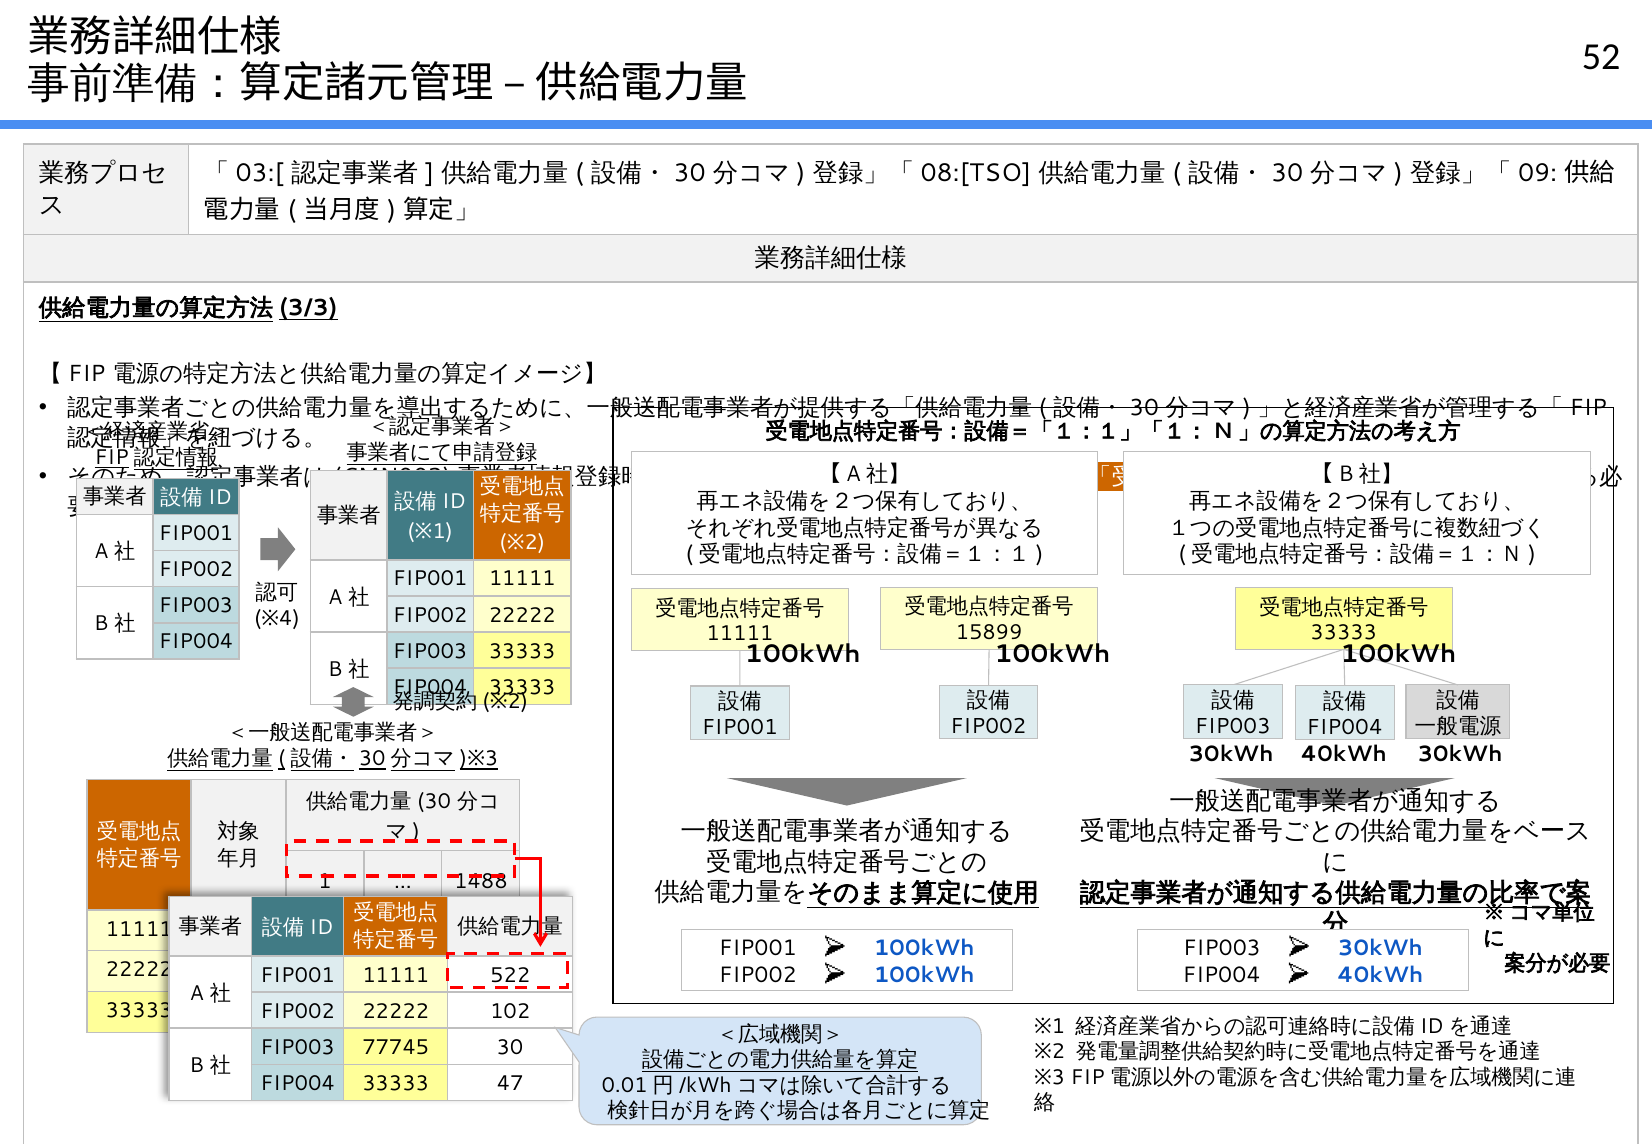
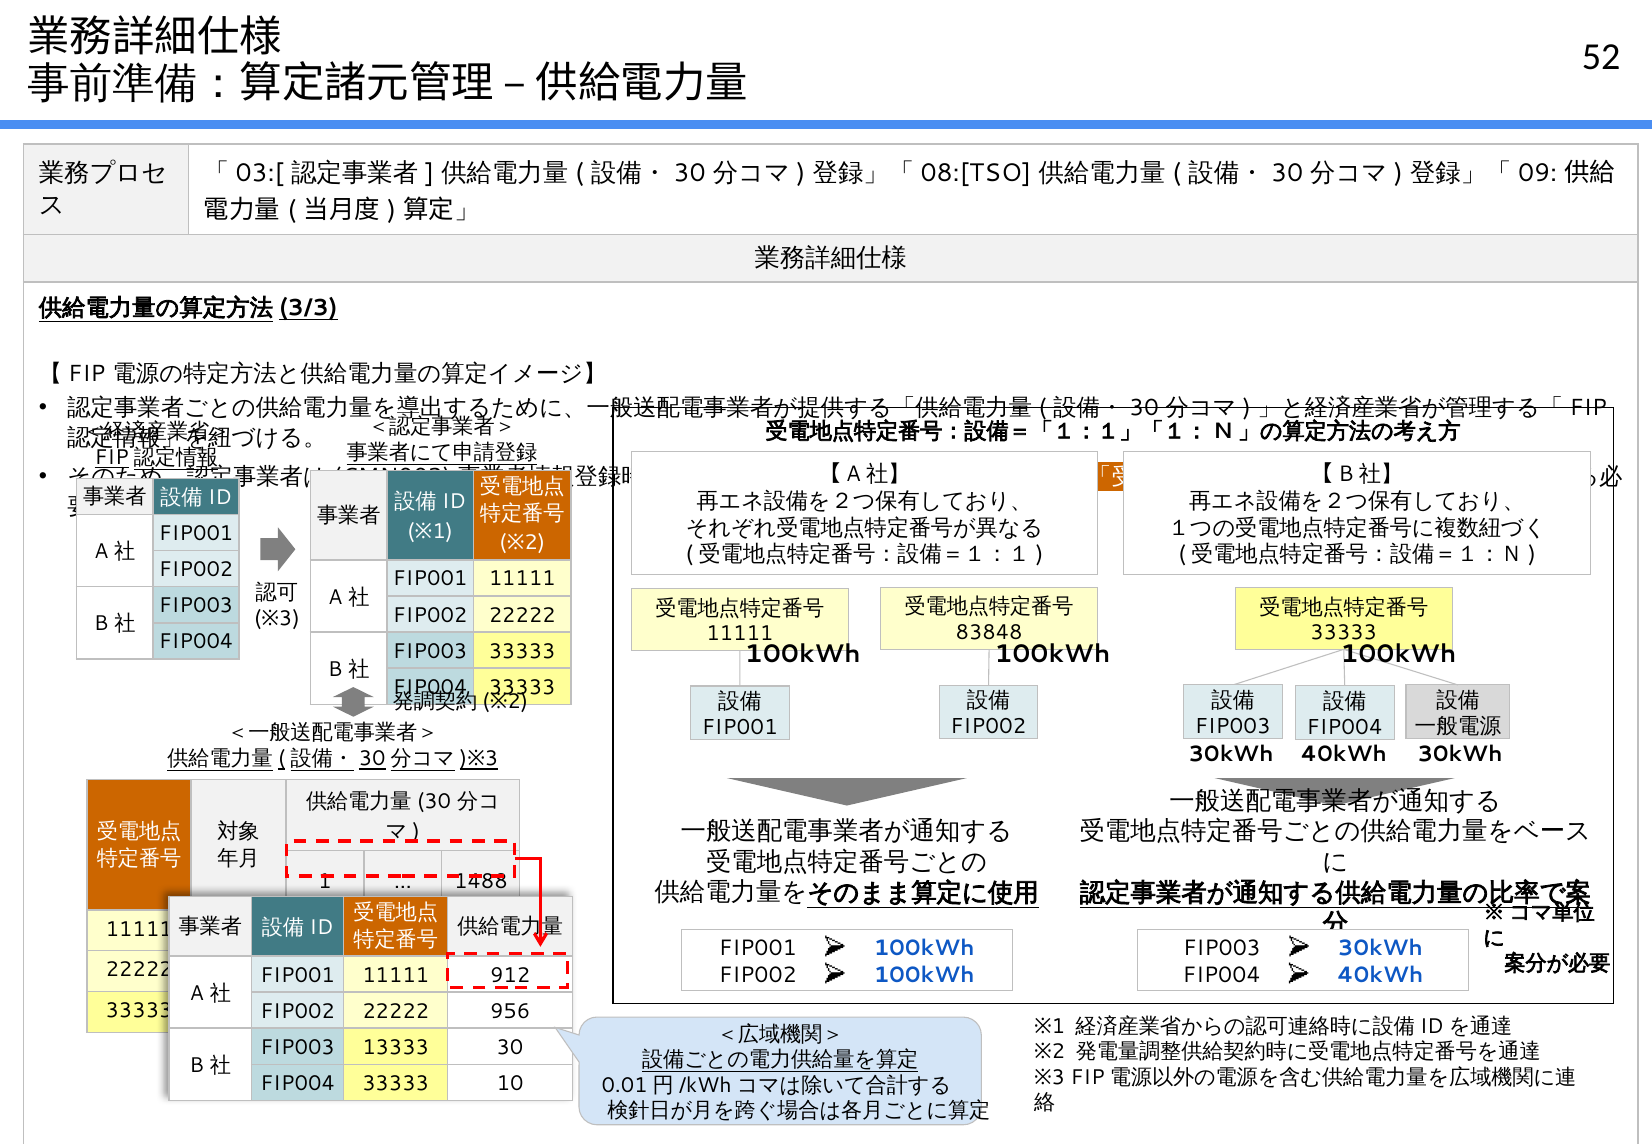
4 at (289, 618): 4 -> 3
15899: 15899 -> 83848
522: 522 -> 912
102: 102 -> 956
77745: 77745 -> 13333
47: 47 -> 10
